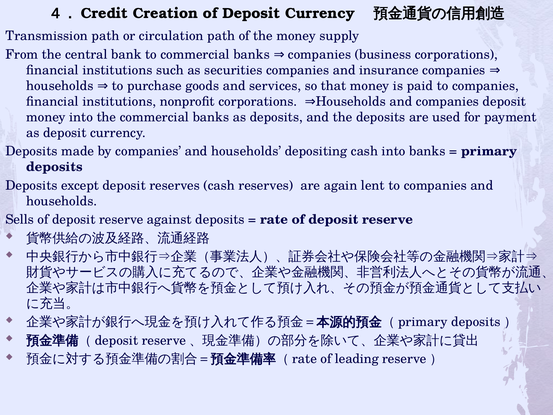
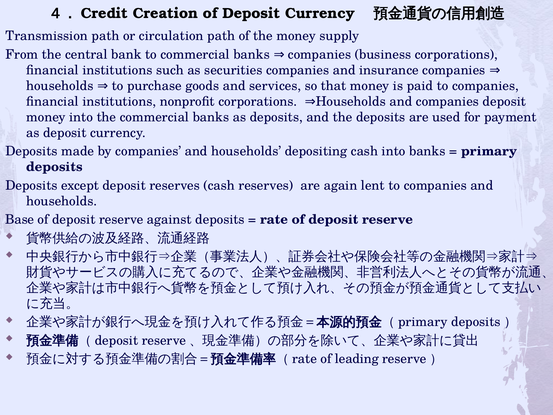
Sells: Sells -> Base
